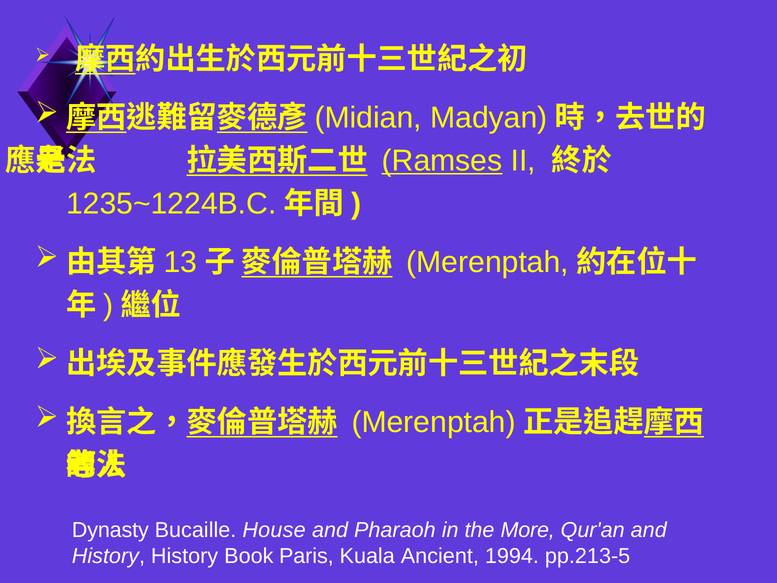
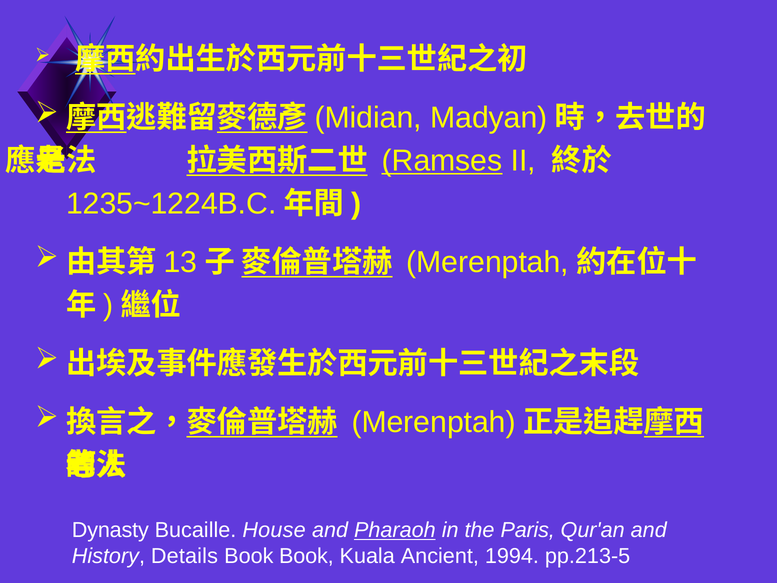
Pharaoh underline: none -> present
More: More -> Paris
History History: History -> Details
Book Paris: Paris -> Book
